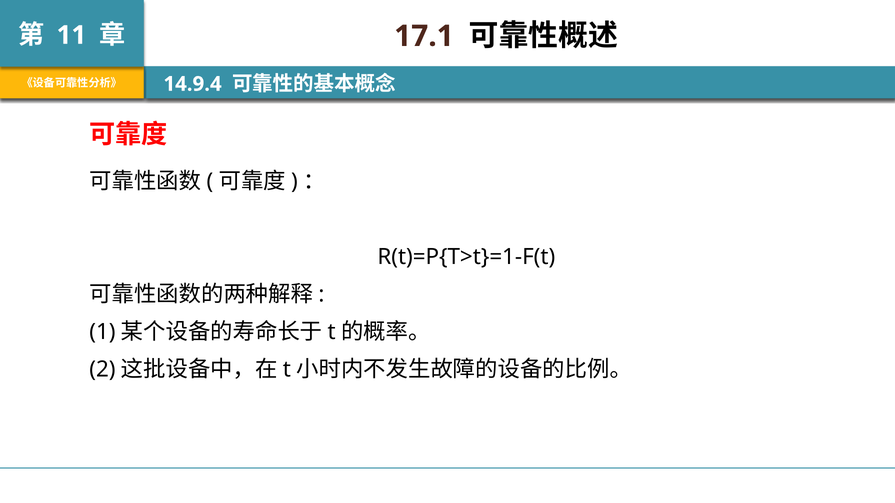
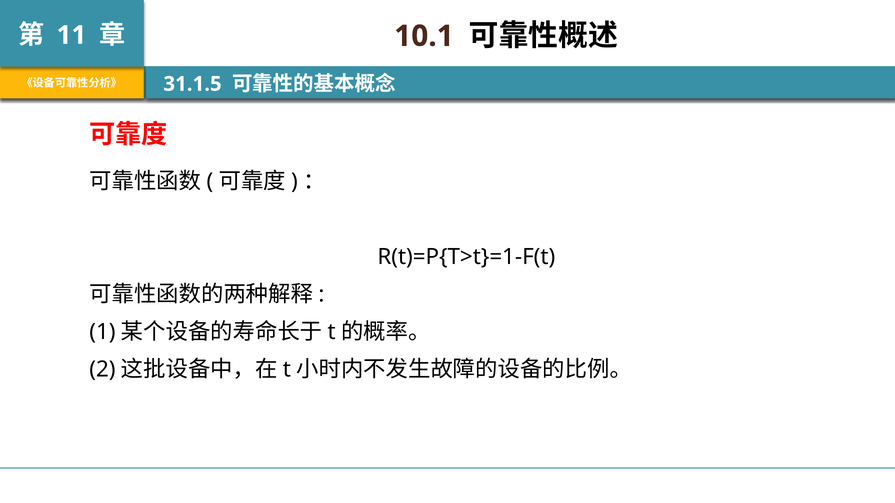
17.1: 17.1 -> 10.1
14.9.4: 14.9.4 -> 31.1.5
